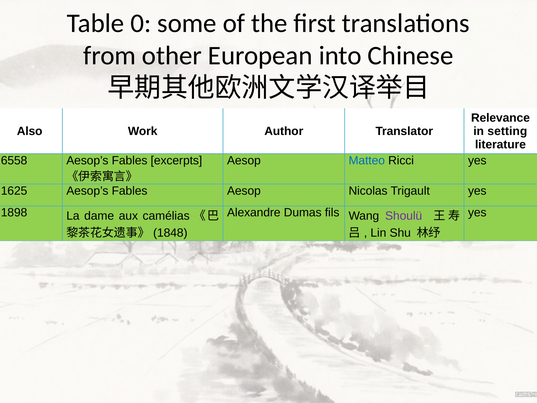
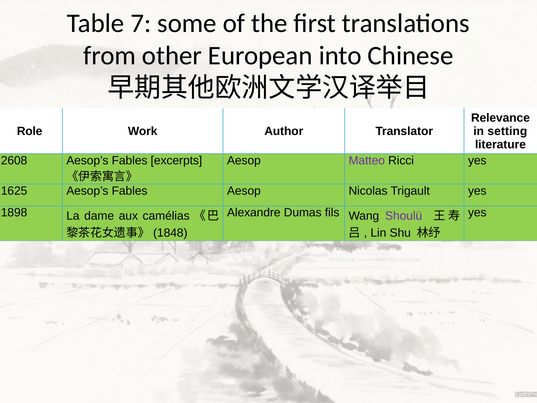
0: 0 -> 7
Also: Also -> Role
6558: 6558 -> 2608
Matteo colour: blue -> purple
